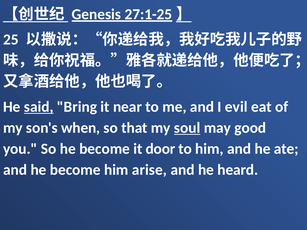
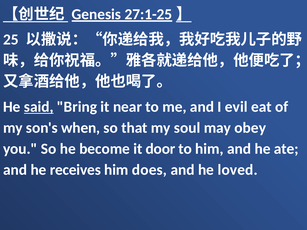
soul underline: present -> none
good: good -> obey
and he become: become -> receives
arise: arise -> does
heard: heard -> loved
